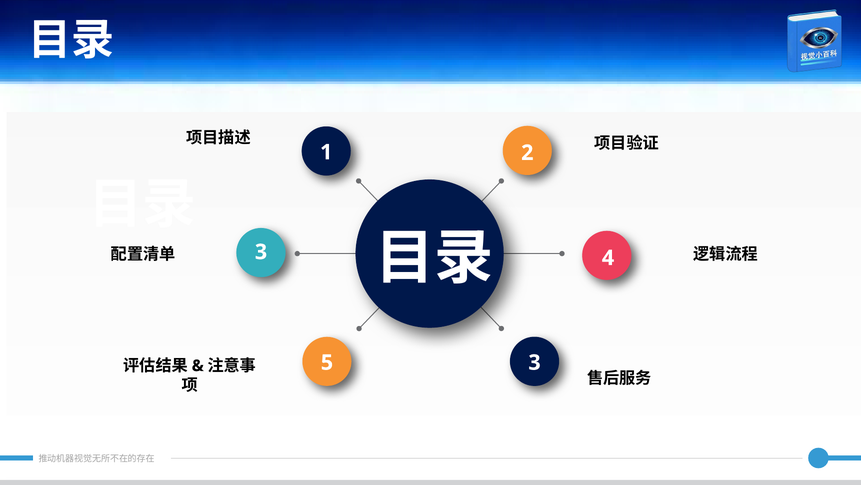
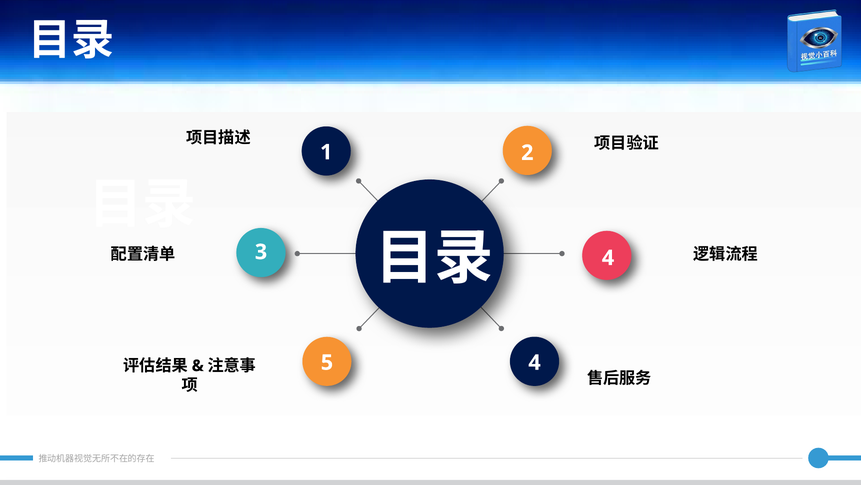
5 3: 3 -> 4
